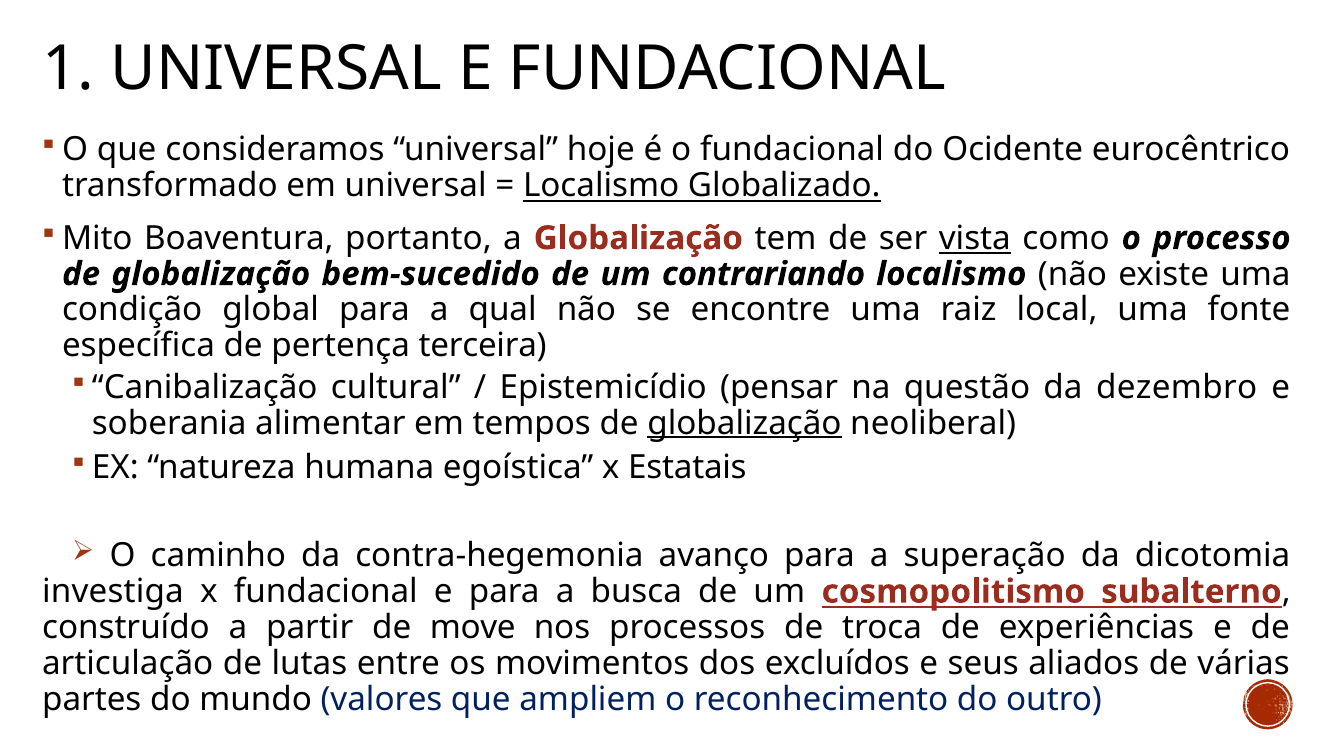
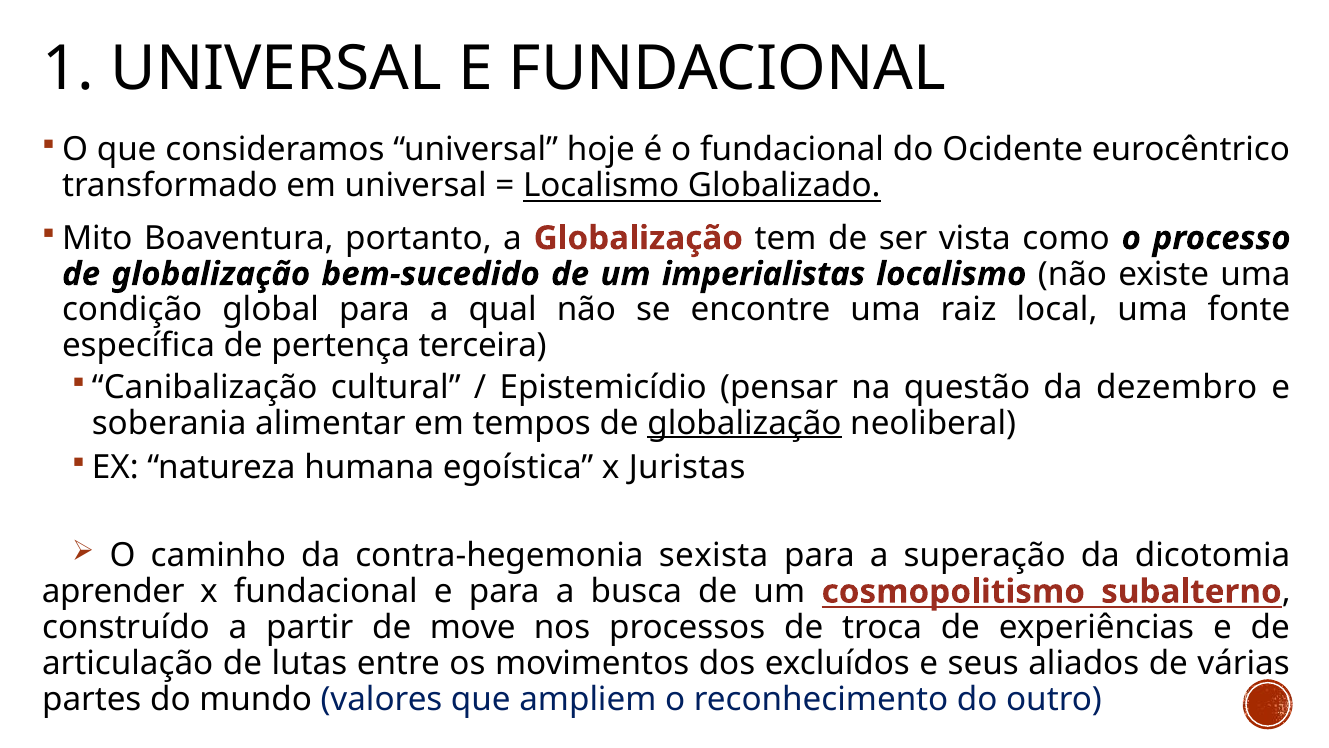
vista underline: present -> none
contrariando: contrariando -> imperialistas
Estatais: Estatais -> Juristas
avanço: avanço -> sexista
investiga: investiga -> aprender
